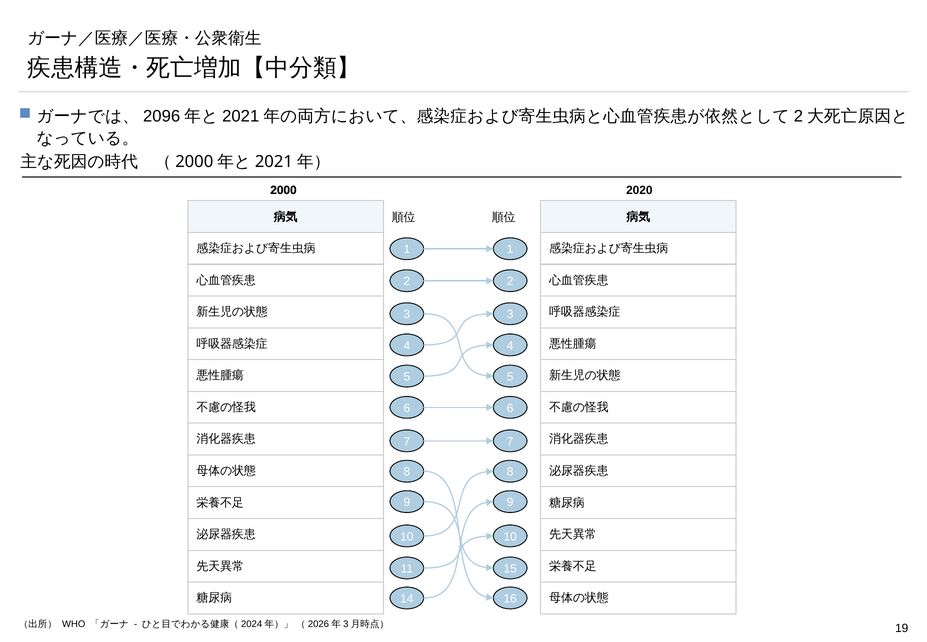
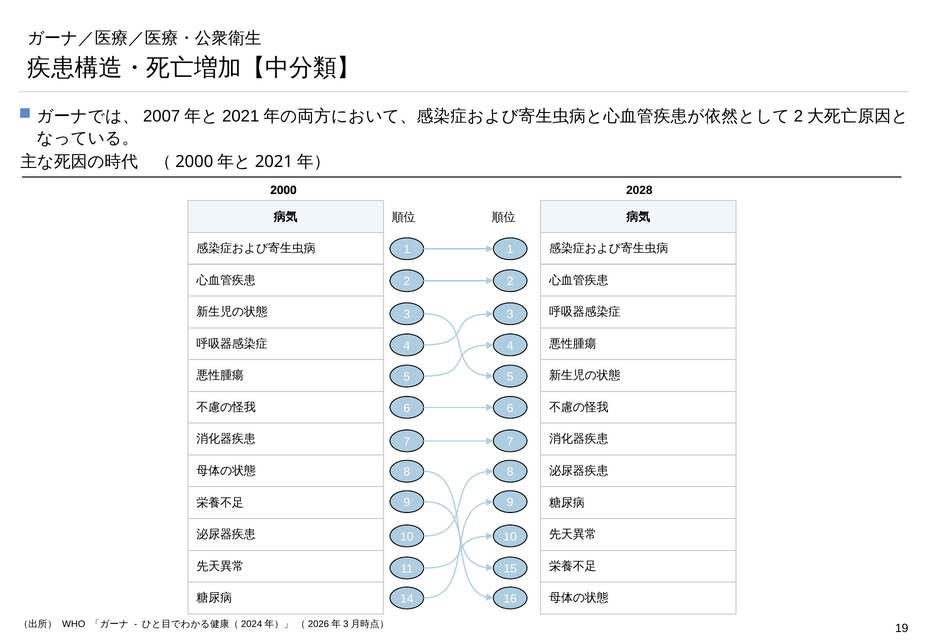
2096: 2096 -> 2007
2020: 2020 -> 2028
